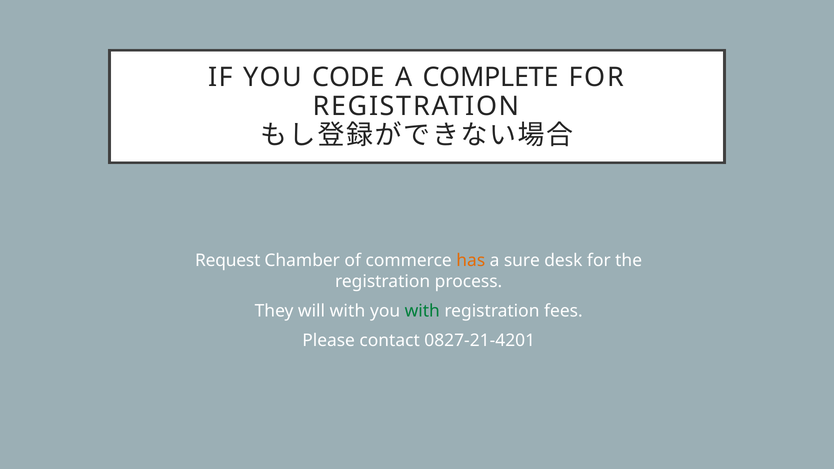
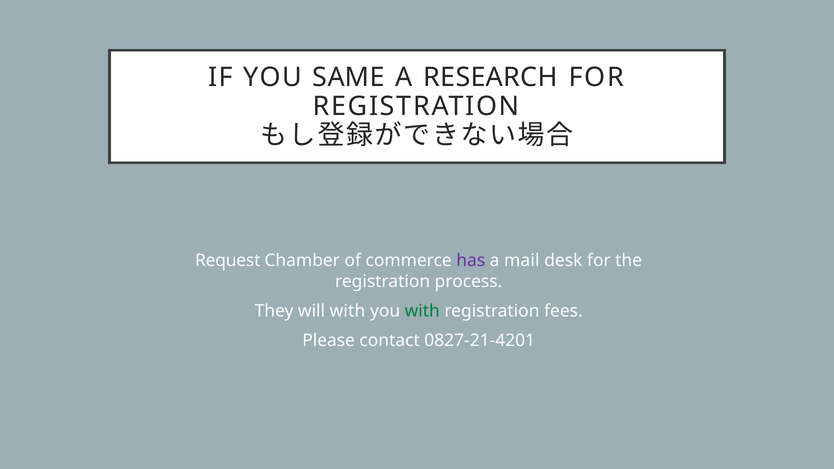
CODE: CODE -> SAME
COMPLETE: COMPLETE -> RESEARCH
has colour: orange -> purple
sure: sure -> mail
